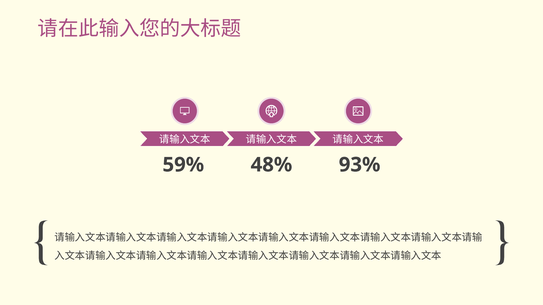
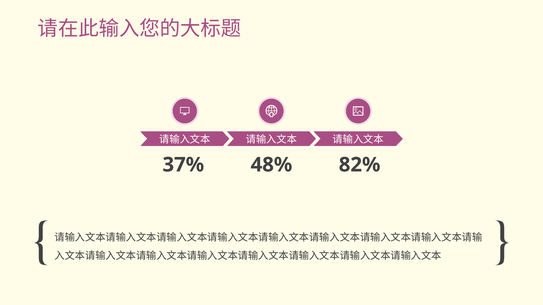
59%: 59% -> 37%
93%: 93% -> 82%
